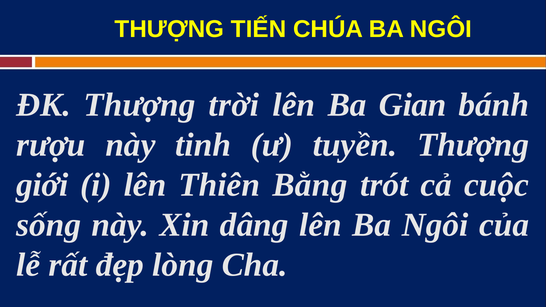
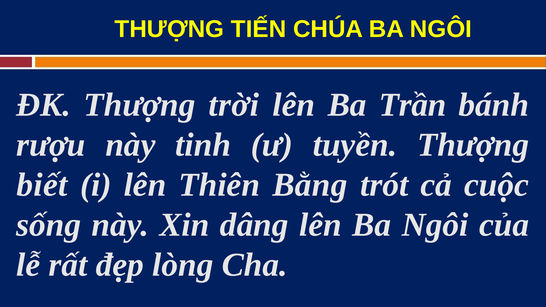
Gian: Gian -> Trần
giới: giới -> biết
